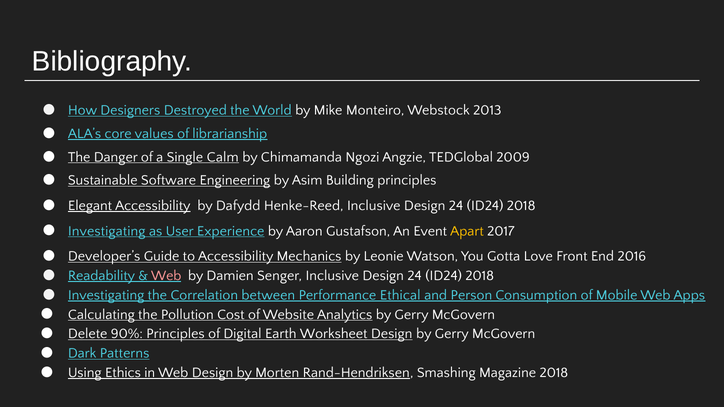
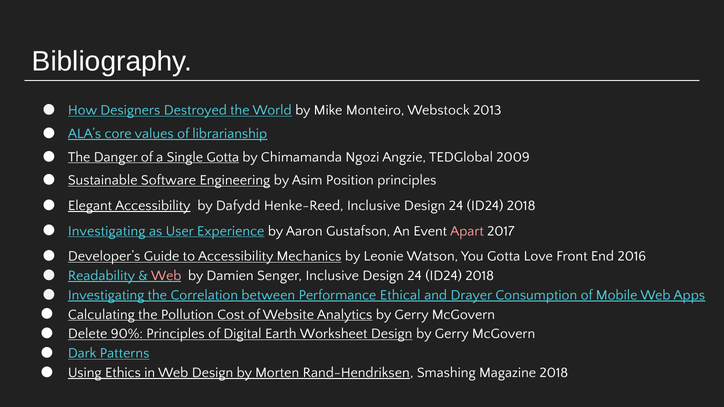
Single Calm: Calm -> Gotta
Building: Building -> Position
Apart colour: yellow -> pink
Person: Person -> Drayer
